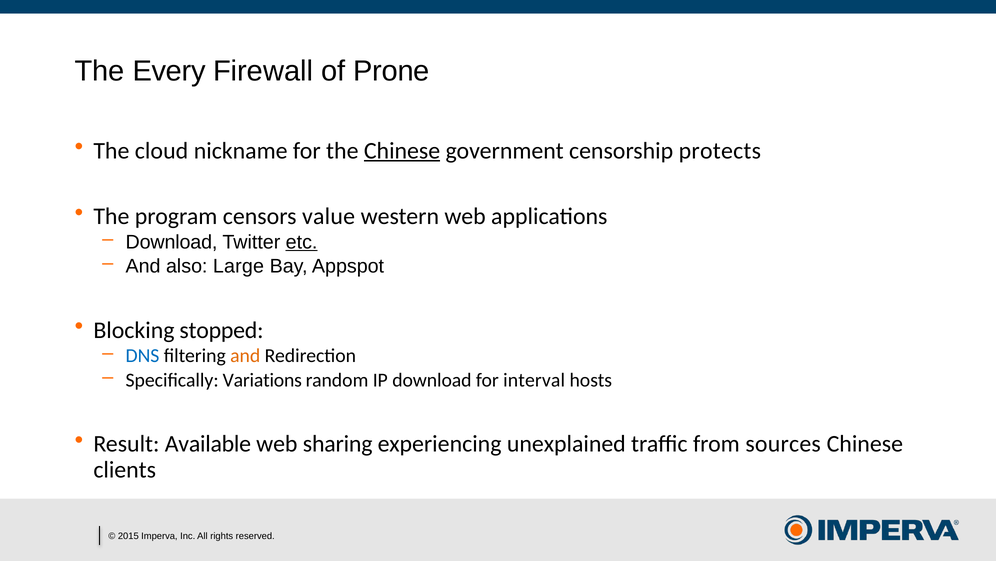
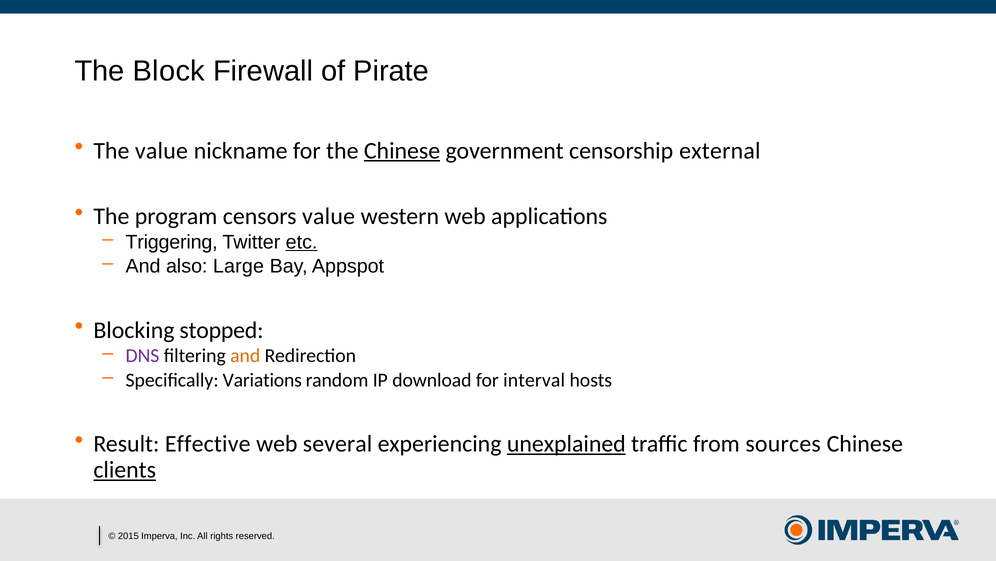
Every: Every -> Block
Prone: Prone -> Pirate
The cloud: cloud -> value
protects: protects -> external
Download at (172, 242): Download -> Triggering
DNS colour: blue -> purple
Available: Available -> Effective
sharing: sharing -> several
unexplained underline: none -> present
clients underline: none -> present
